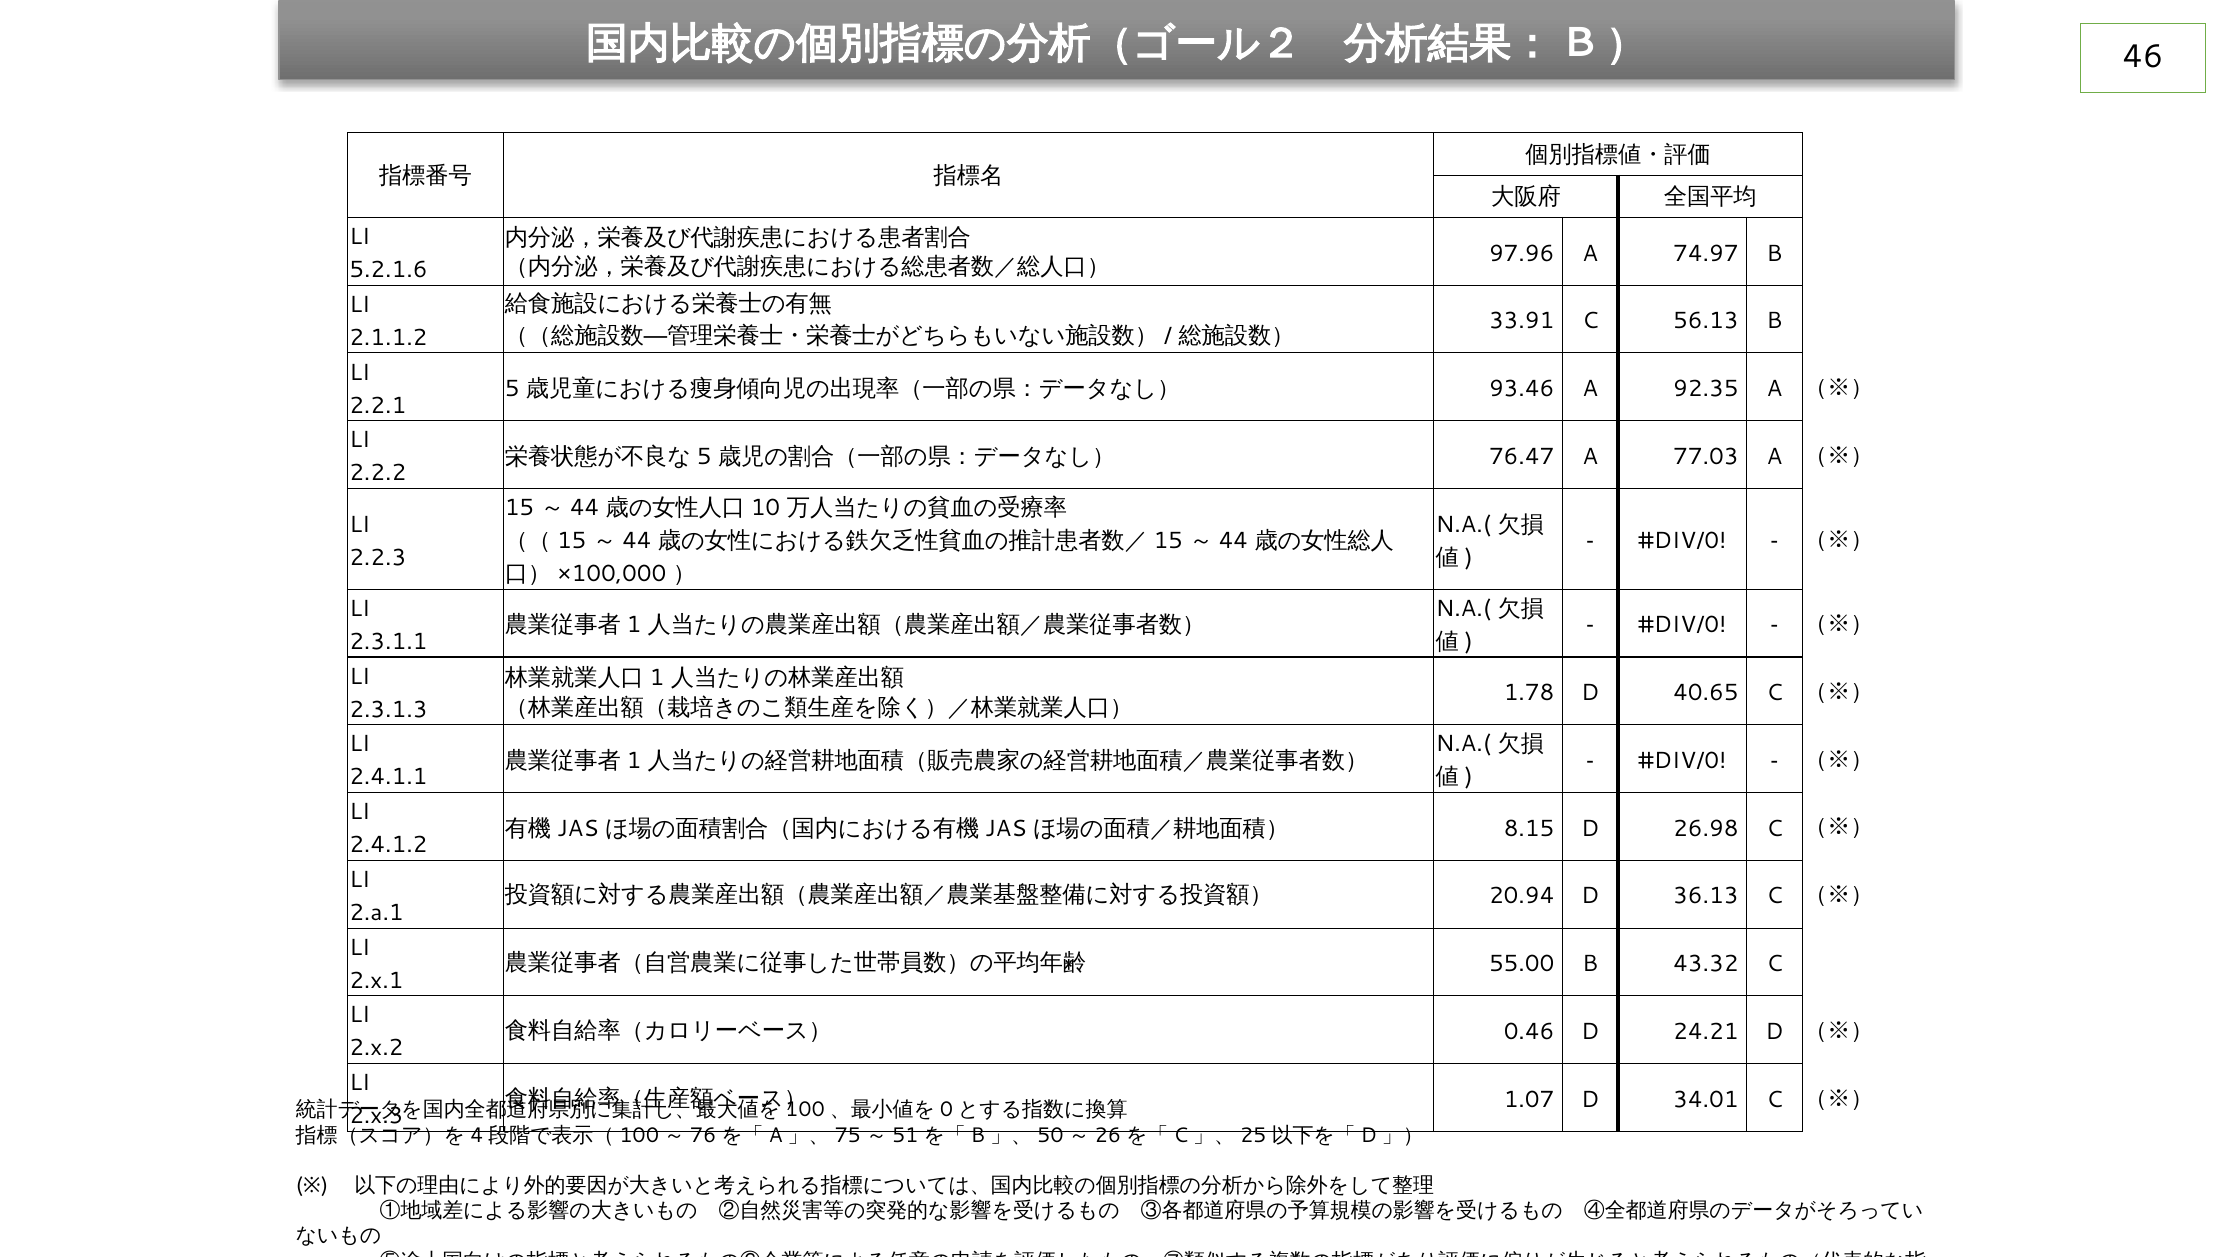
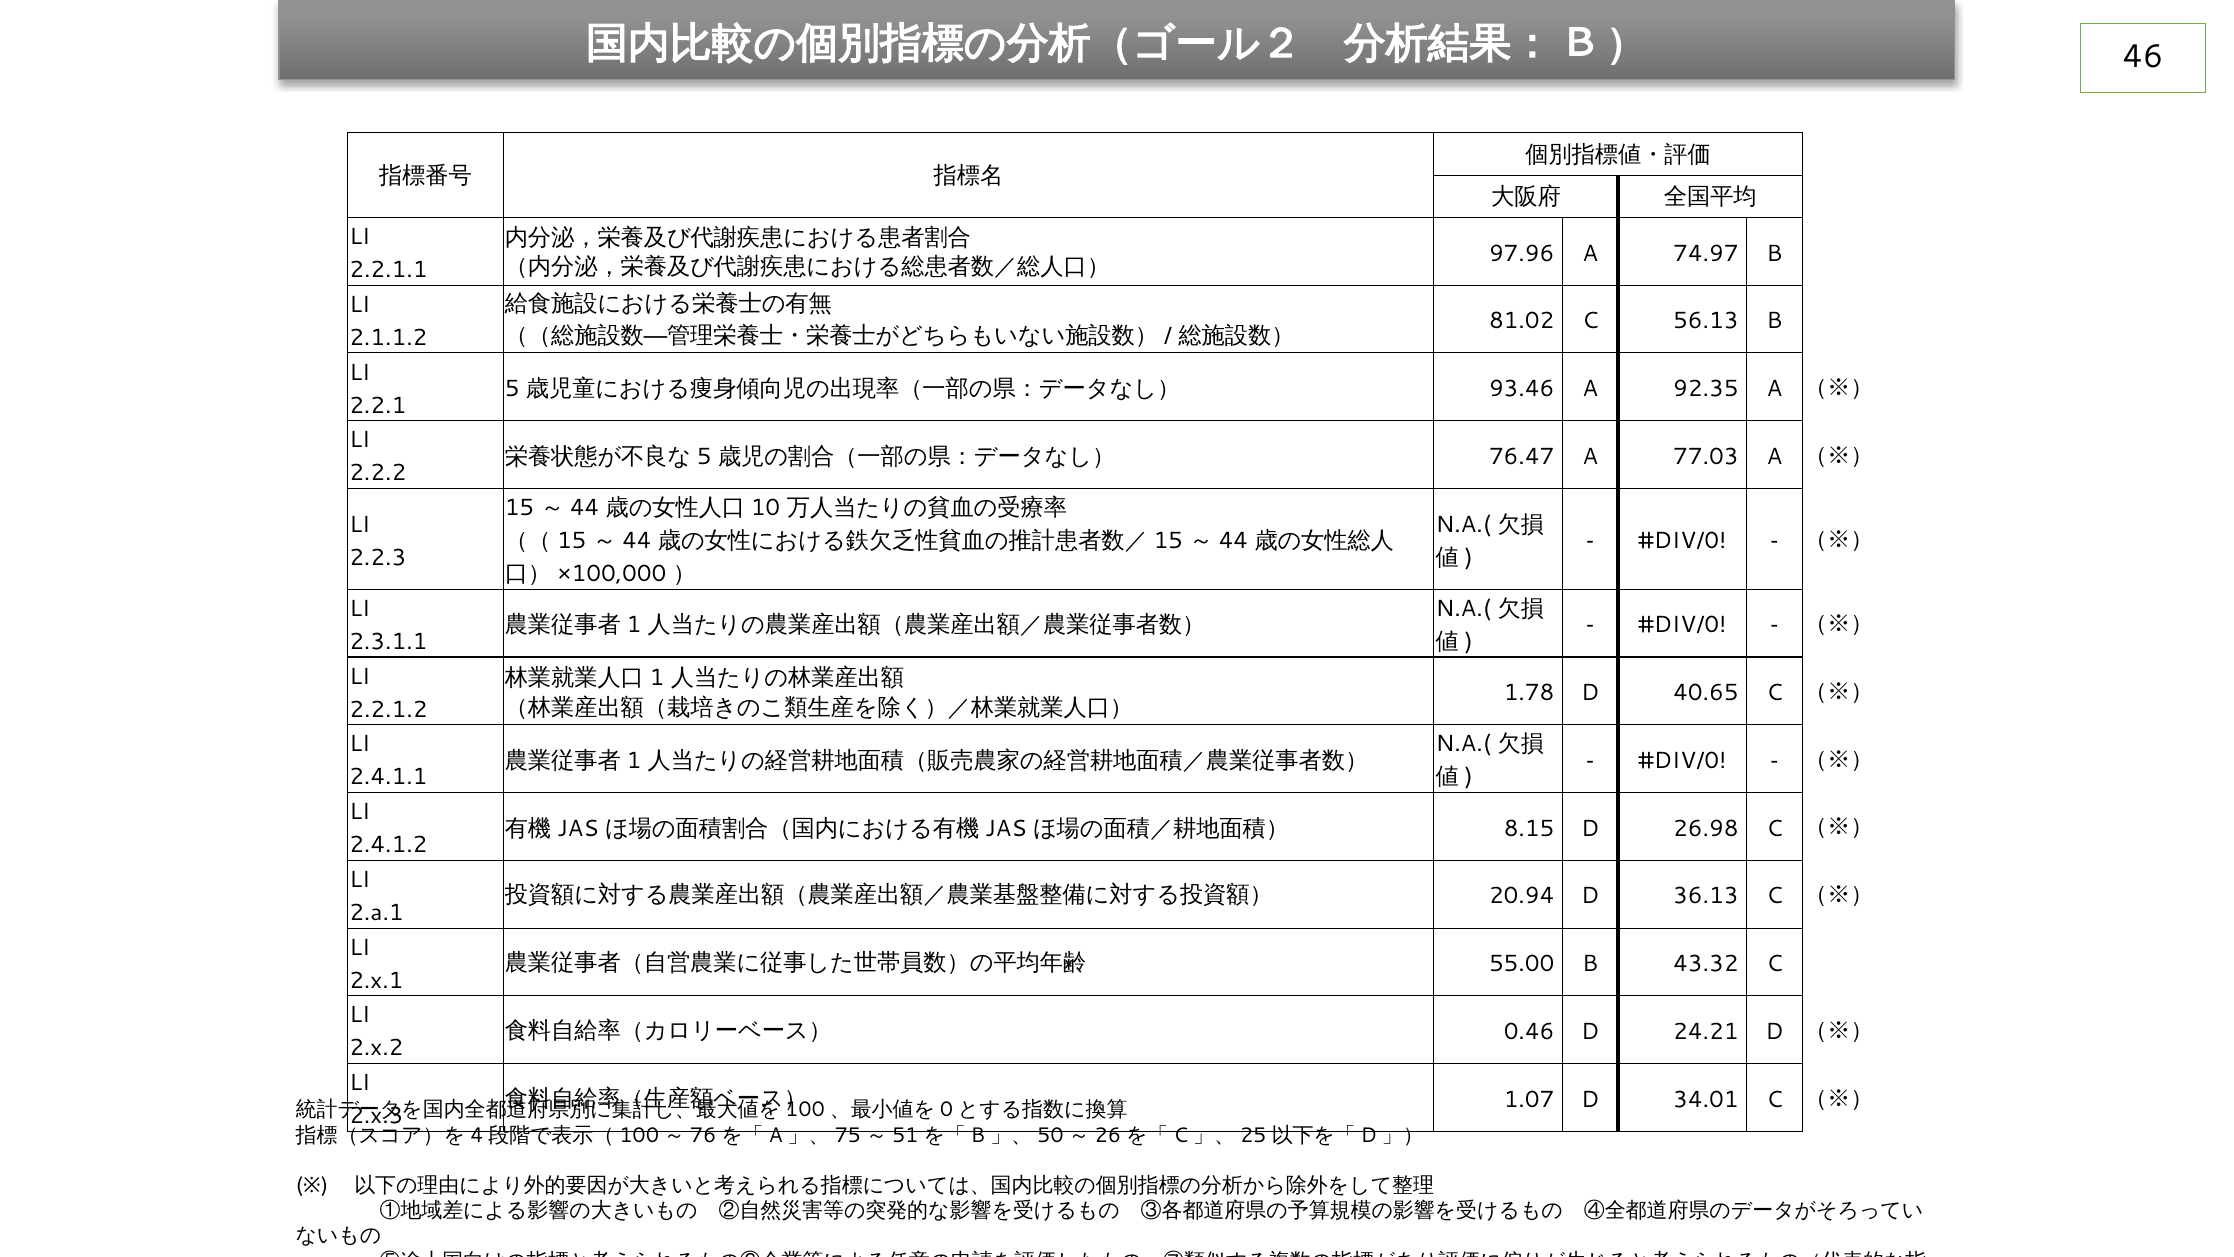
5.2.1.6: 5.2.1.6 -> 2.2.1.1
33.91: 33.91 -> 81.02
2.3.1.3: 2.3.1.3 -> 2.2.1.2
